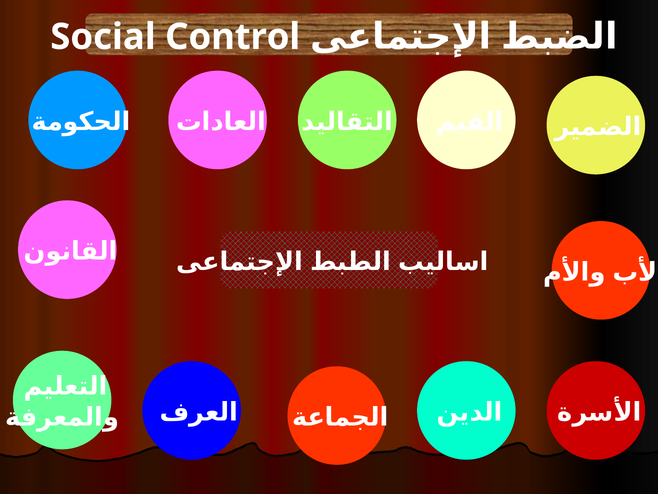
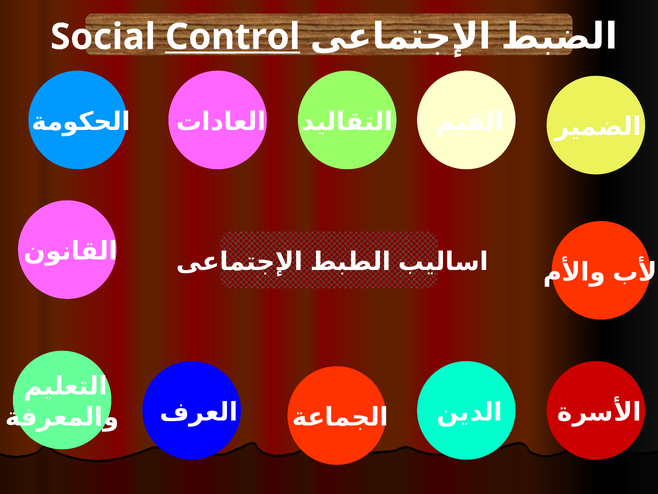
Control underline: none -> present
